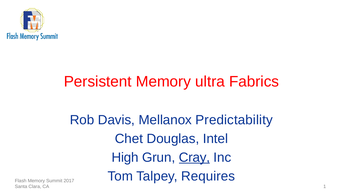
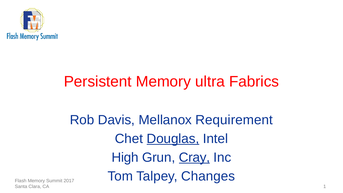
Predictability: Predictability -> Requirement
Douglas underline: none -> present
Requires: Requires -> Changes
